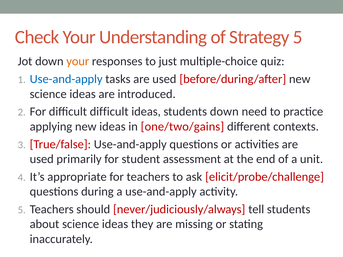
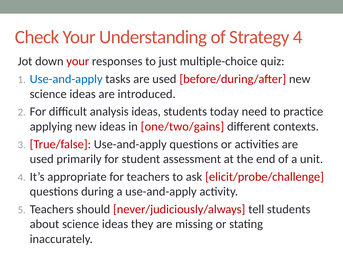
Strategy 5: 5 -> 4
your at (78, 61) colour: orange -> red
difficult difficult: difficult -> analysis
students down: down -> today
